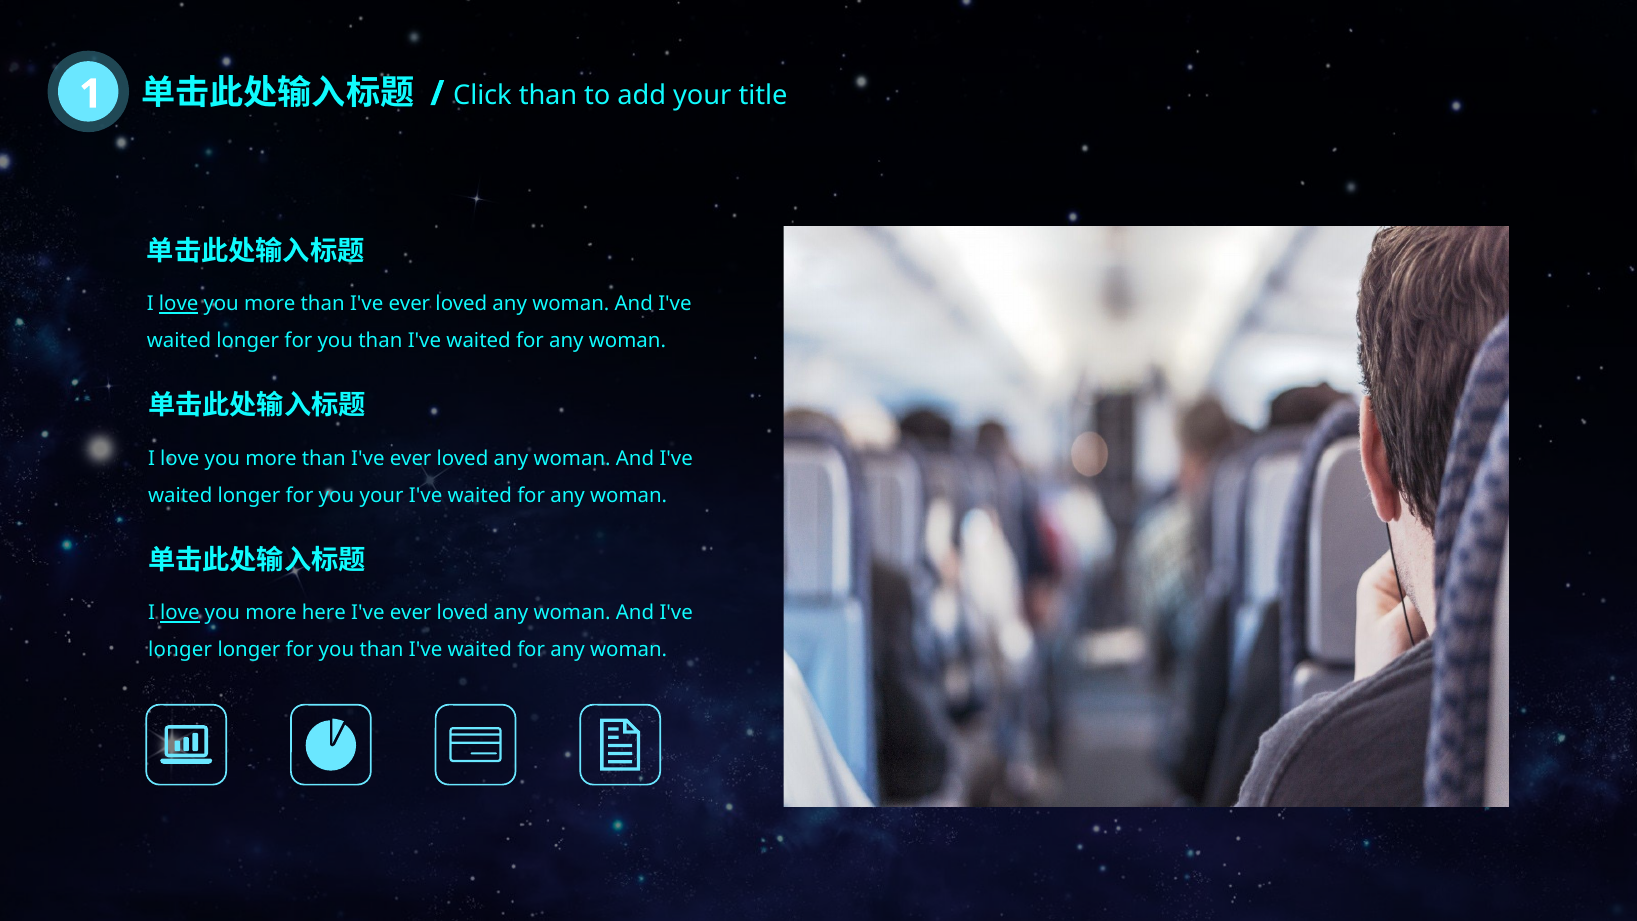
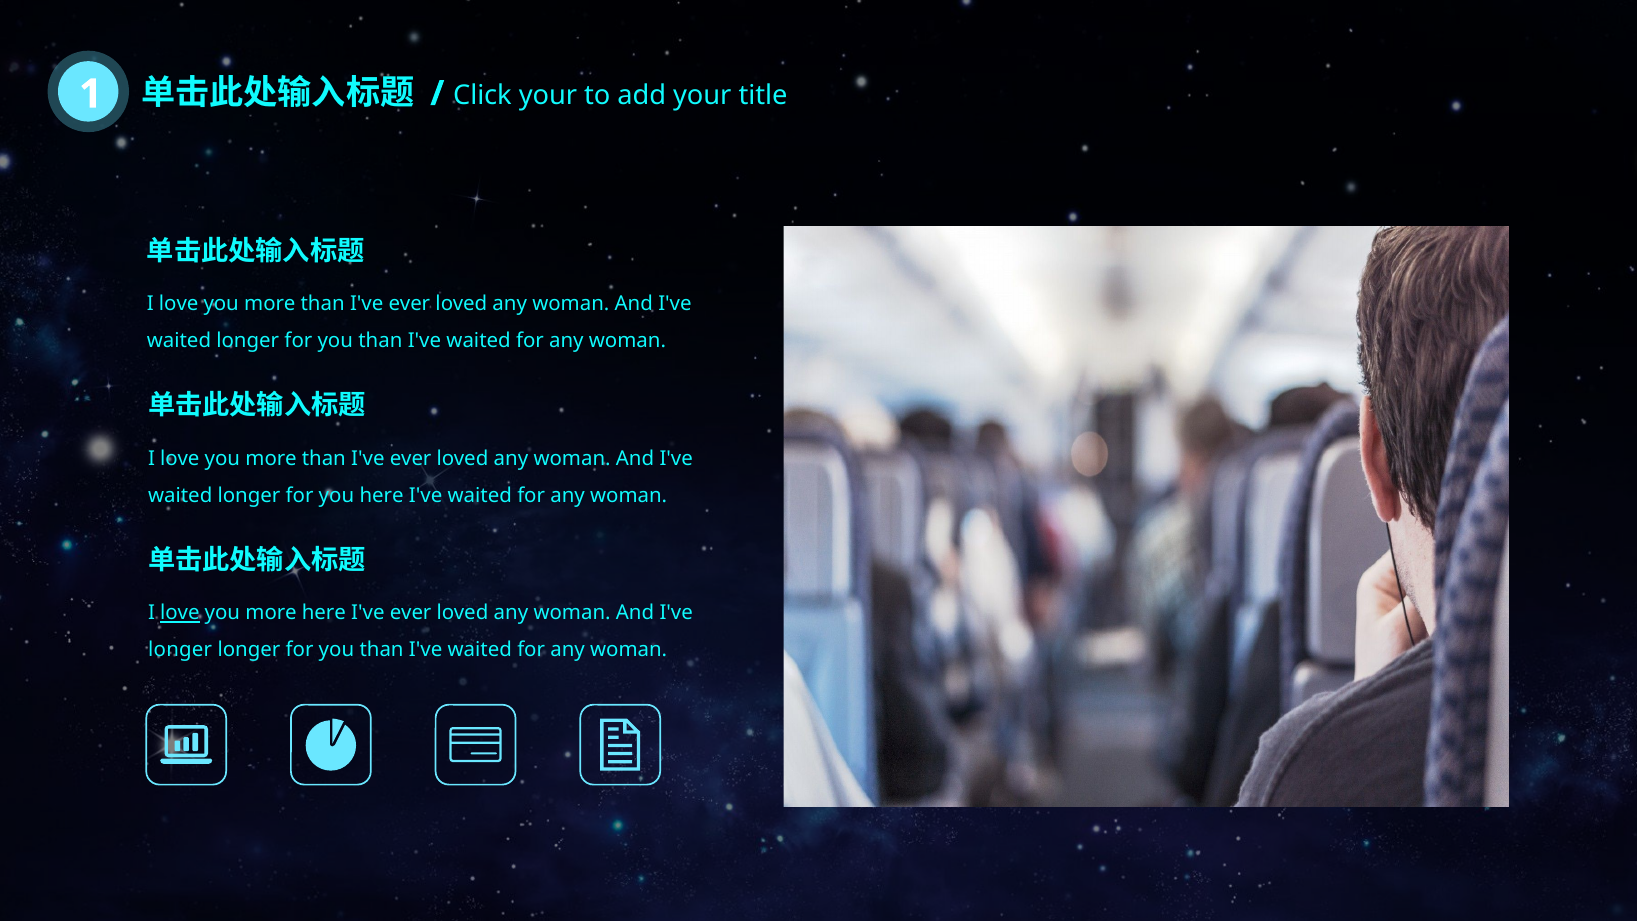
Click than: than -> your
love at (179, 304) underline: present -> none
you your: your -> here
